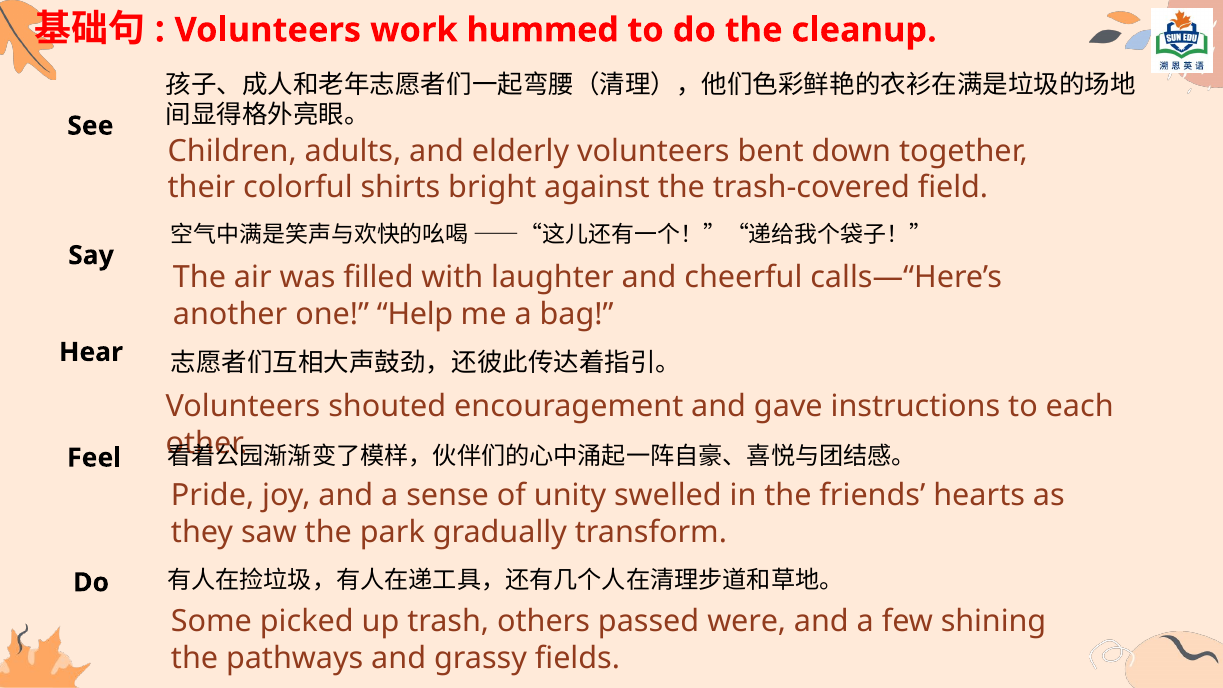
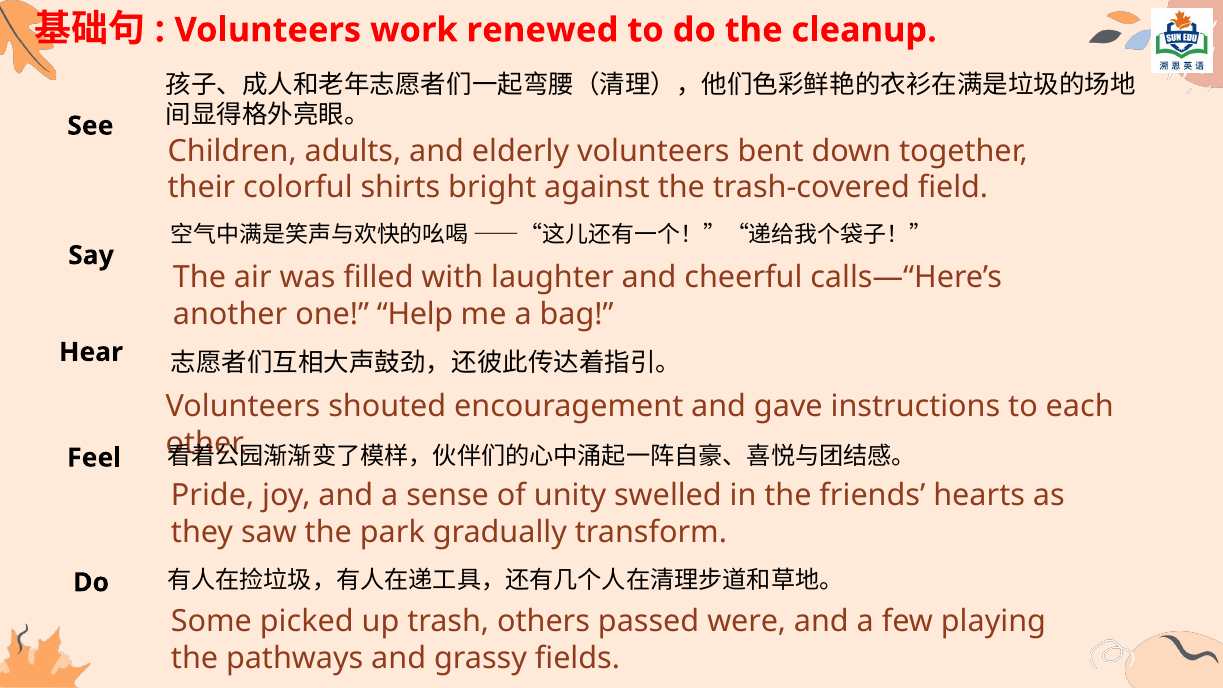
hummed: hummed -> renewed
shining: shining -> playing
